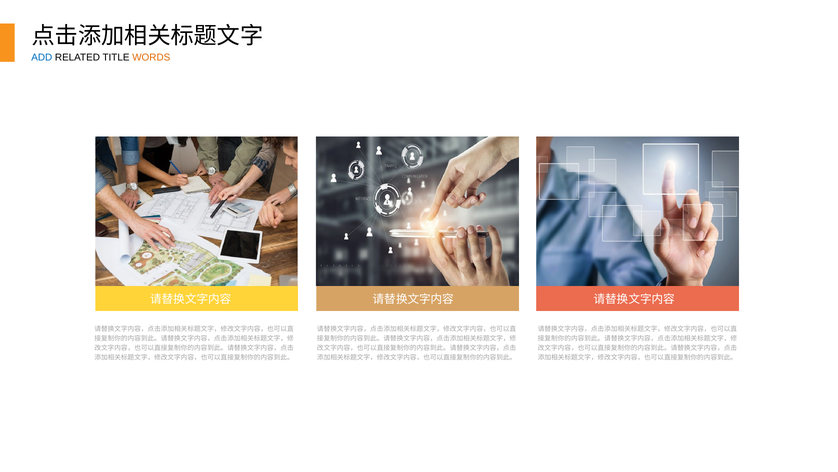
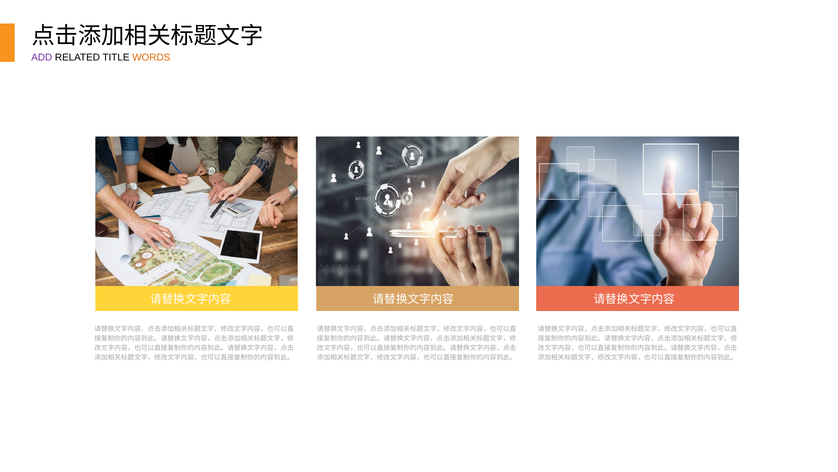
ADD colour: blue -> purple
